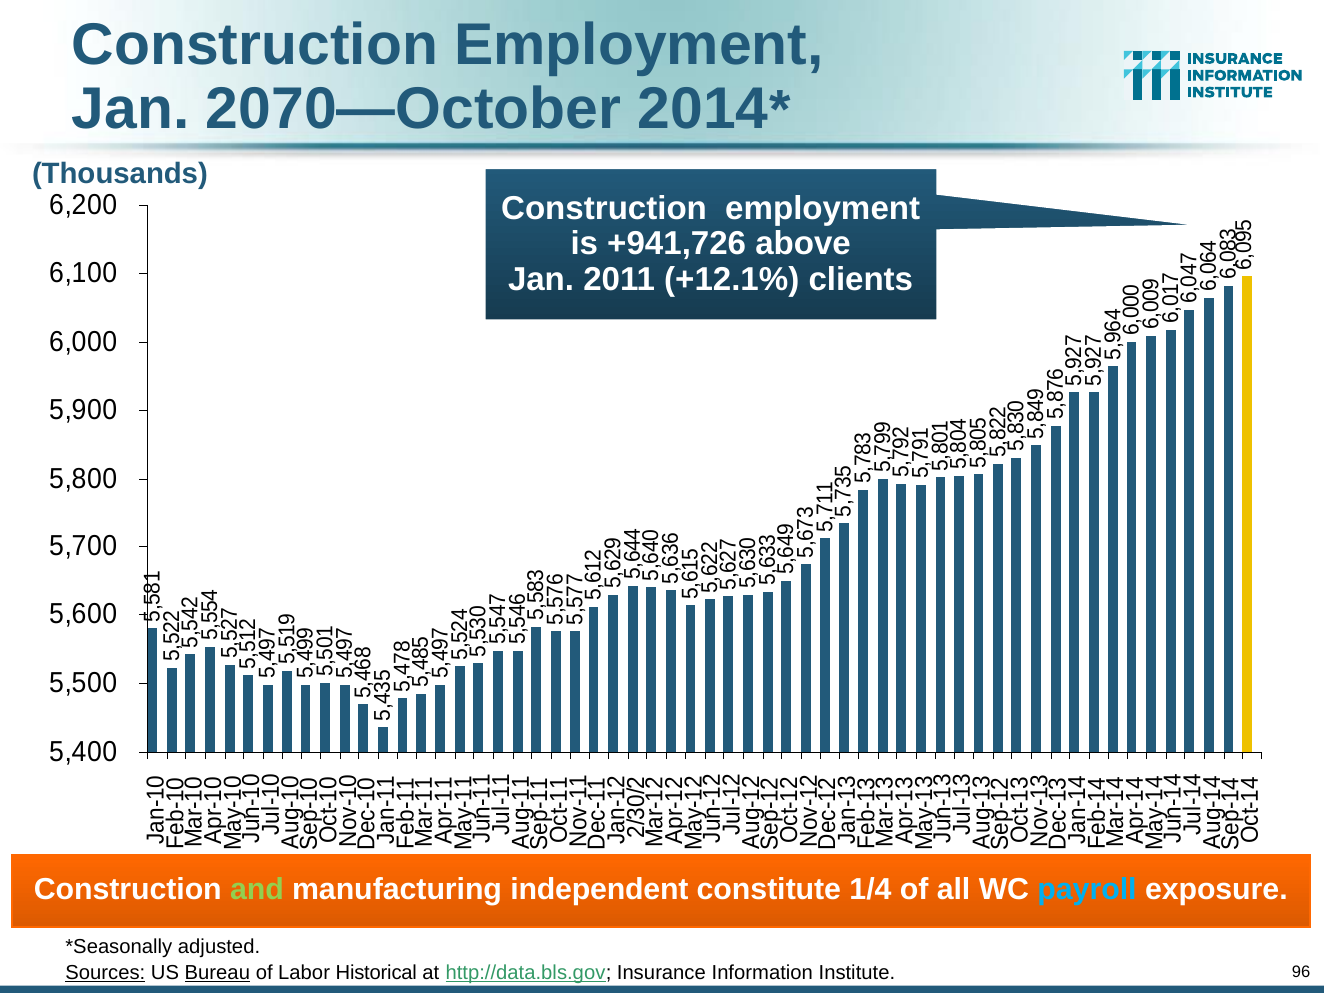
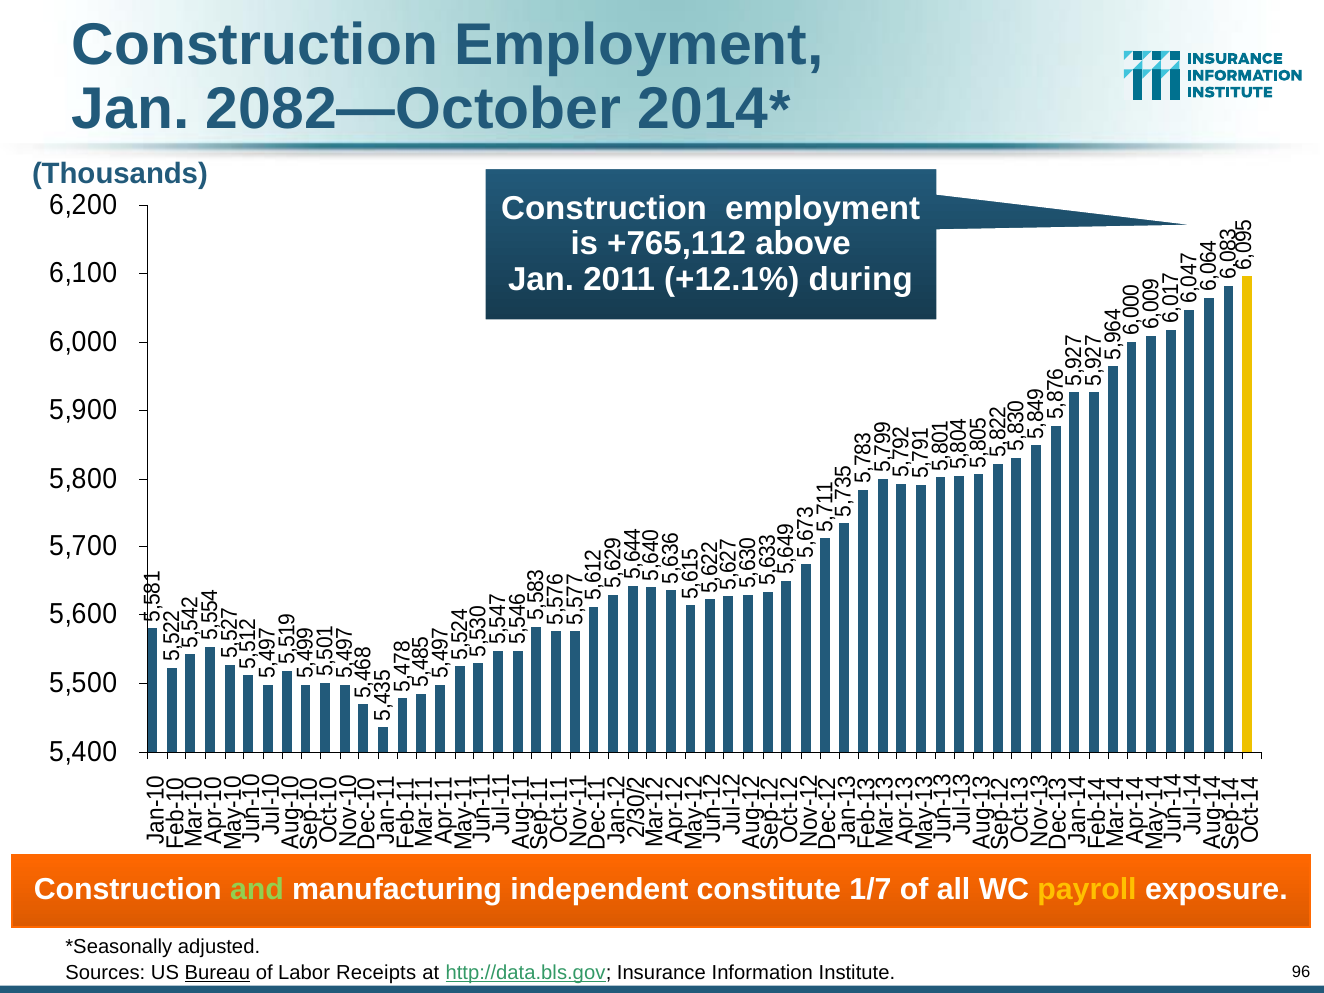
2070—October: 2070—October -> 2082—October
+941,726: +941,726 -> +765,112
clients: clients -> during
1/4: 1/4 -> 1/7
payroll colour: light blue -> yellow
Sources underline: present -> none
Historical: Historical -> Receipts
